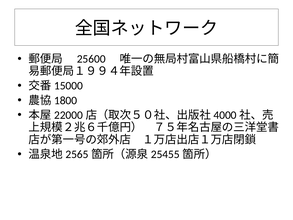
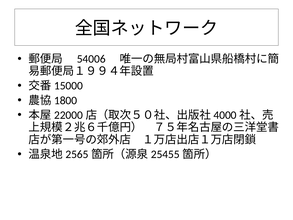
25600: 25600 -> 54006
